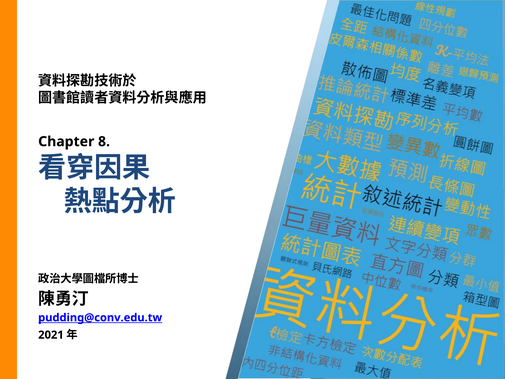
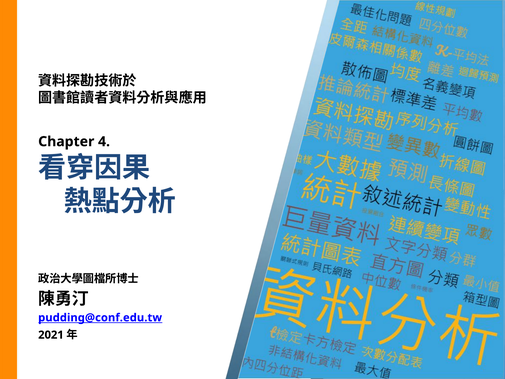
8: 8 -> 4
pudding@conv.edu.tw: pudding@conv.edu.tw -> pudding@conf.edu.tw
